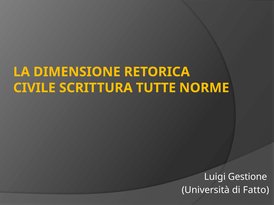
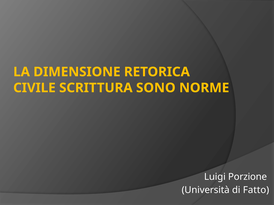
TUTTE: TUTTE -> SONO
Gestione: Gestione -> Porzione
